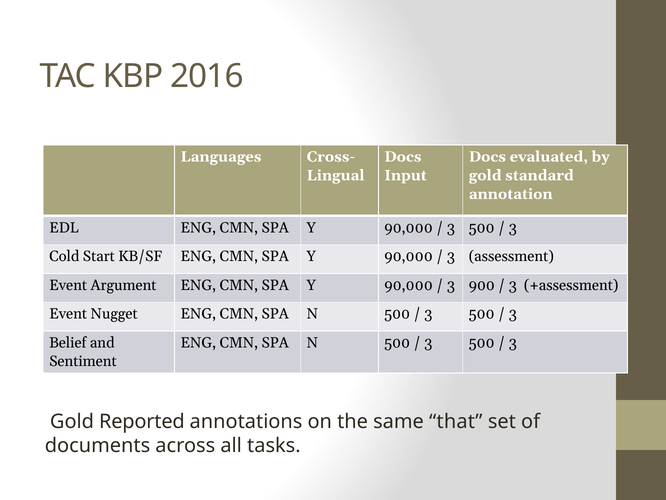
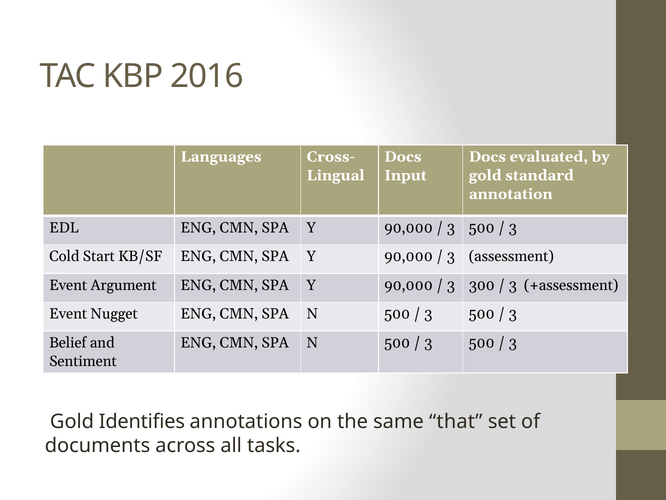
900: 900 -> 300
Reported: Reported -> Identifies
